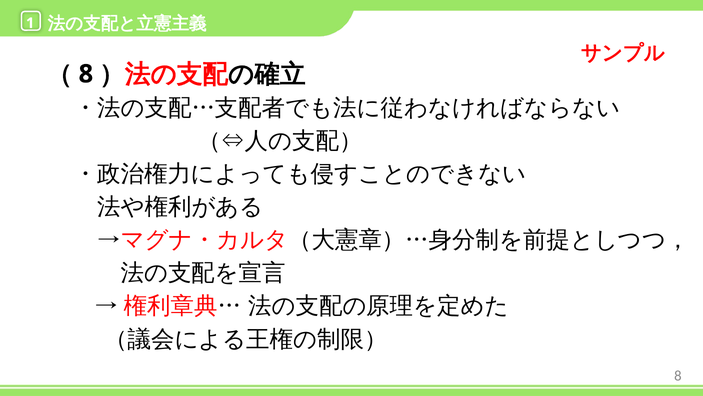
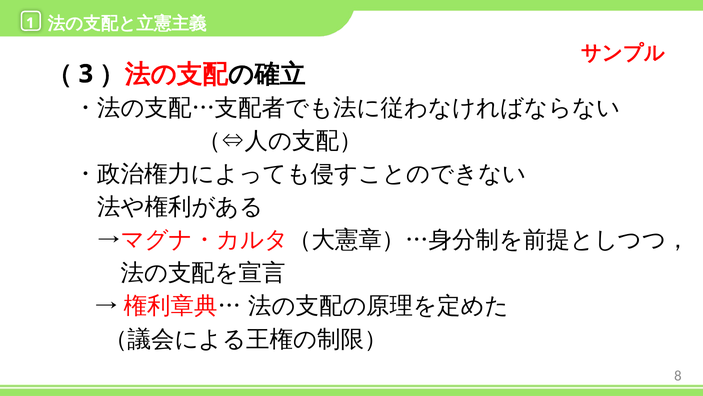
8 at (86, 74): 8 -> 3
